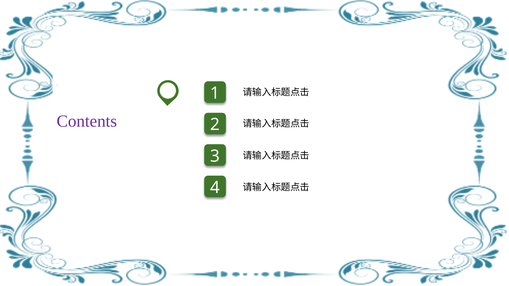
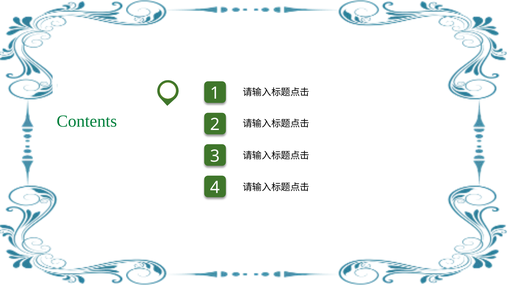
Contents colour: purple -> green
